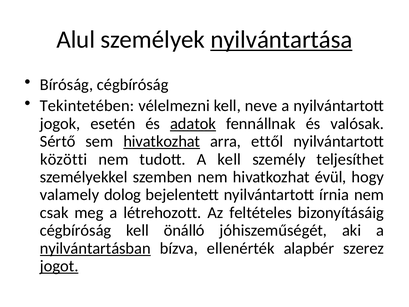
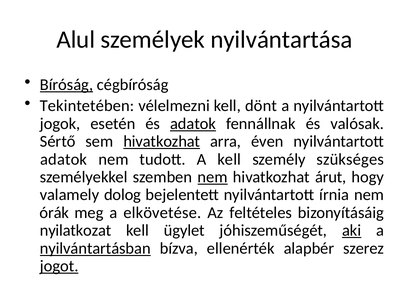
nyilvántartása underline: present -> none
Bíróság underline: none -> present
neve: neve -> dönt
ettől: ettől -> éven
közötti at (64, 159): közötti -> adatok
teljesíthet: teljesíthet -> szükséges
nem at (213, 177) underline: none -> present
évül: évül -> árut
csak: csak -> órák
létrehozott: létrehozott -> elkövetése
cégbíróság at (76, 230): cégbíróság -> nyilatkozat
önálló: önálló -> ügylet
aki underline: none -> present
